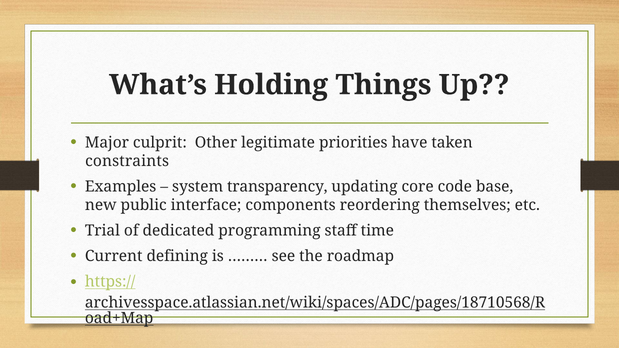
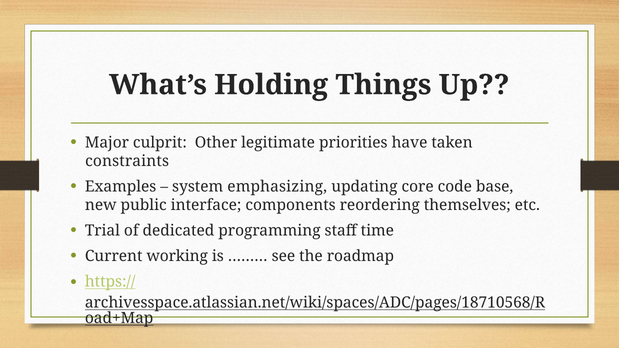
transparency: transparency -> emphasizing
defining: defining -> working
